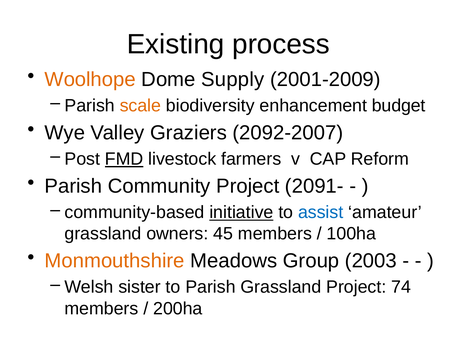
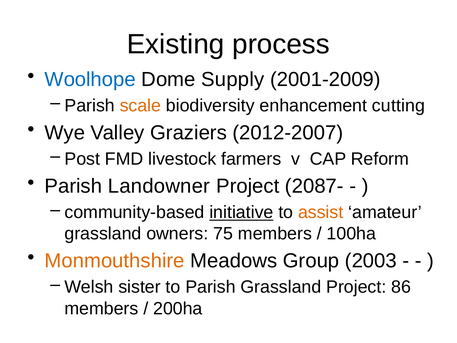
Woolhope colour: orange -> blue
budget: budget -> cutting
2092-2007: 2092-2007 -> 2012-2007
FMD underline: present -> none
Community: Community -> Landowner
2091-: 2091- -> 2087-
assist colour: blue -> orange
45: 45 -> 75
74: 74 -> 86
